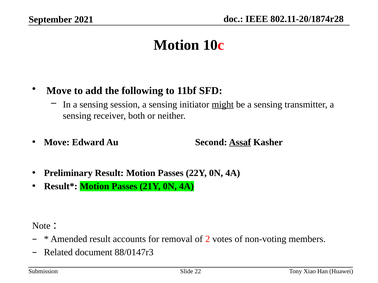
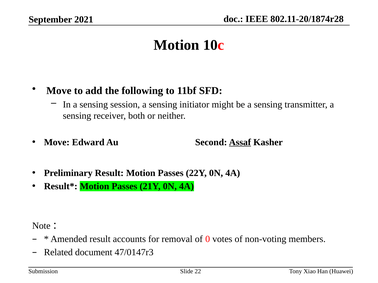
might underline: present -> none
2: 2 -> 0
88/0147r3: 88/0147r3 -> 47/0147r3
